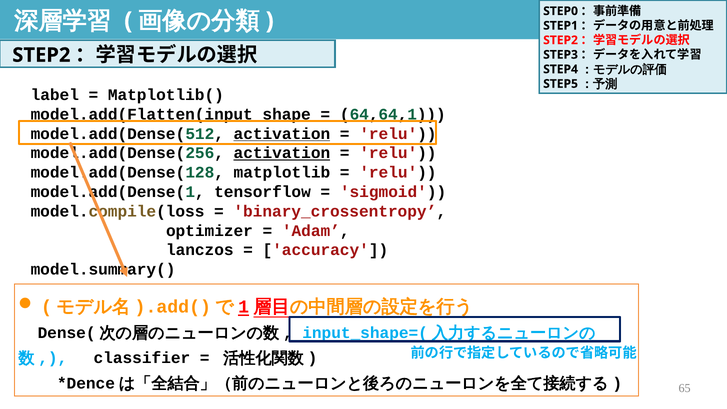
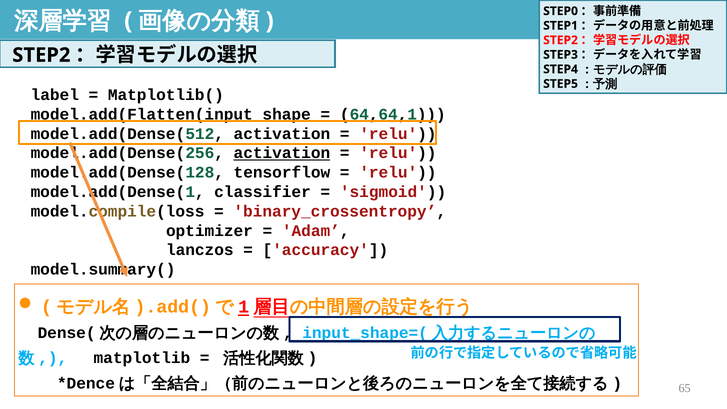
activation at (282, 134) underline: present -> none
matplotlib: matplotlib -> tensorflow
tensorflow: tensorflow -> classifier
classifier: classifier -> matplotlib
